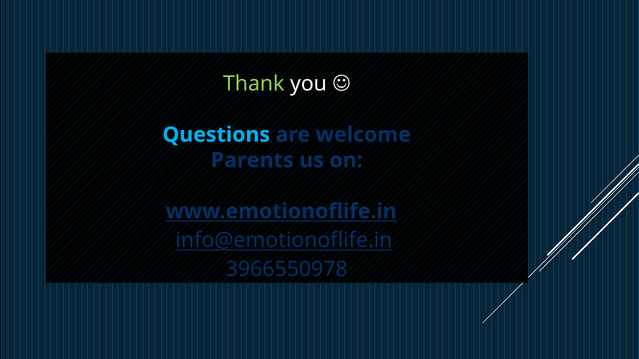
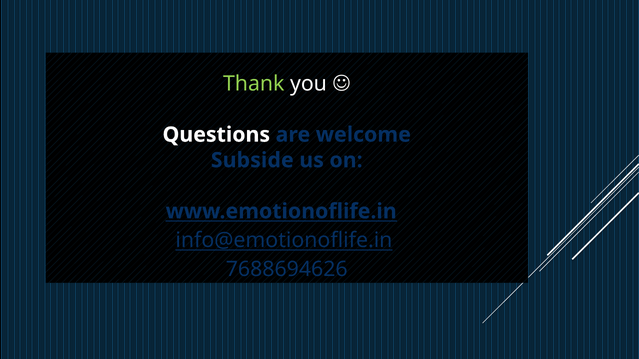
Questions colour: light blue -> white
Parents: Parents -> Subside
3966550978: 3966550978 -> 7688694626
